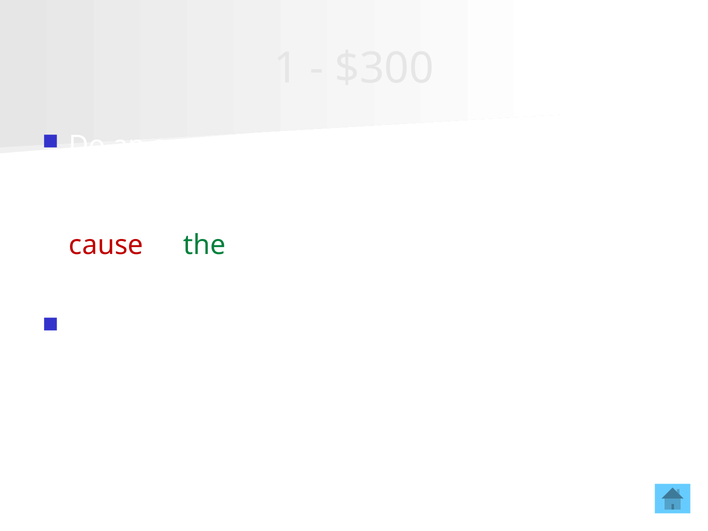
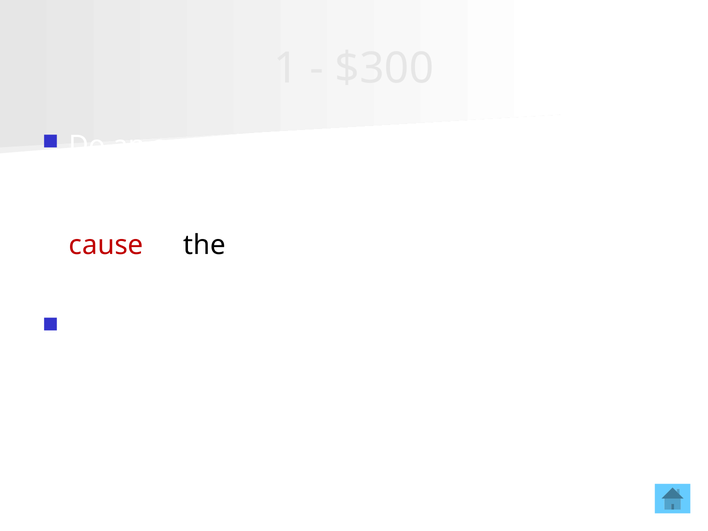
the at (205, 245) colour: green -> black
